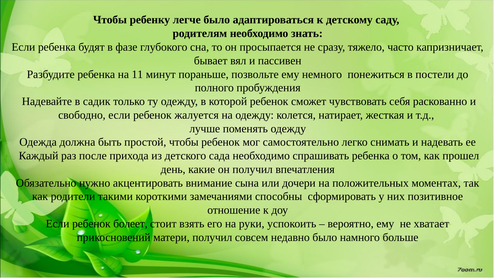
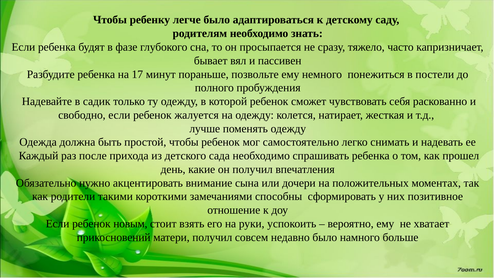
11: 11 -> 17
болеет: болеет -> новым
